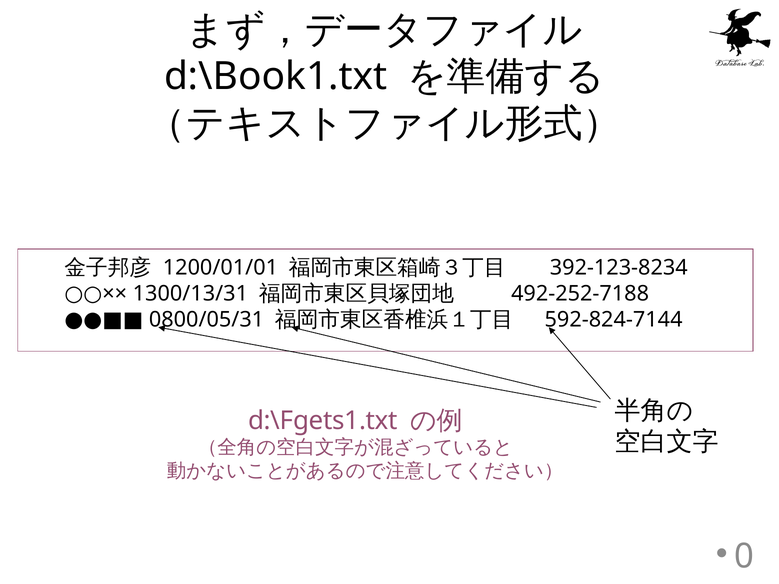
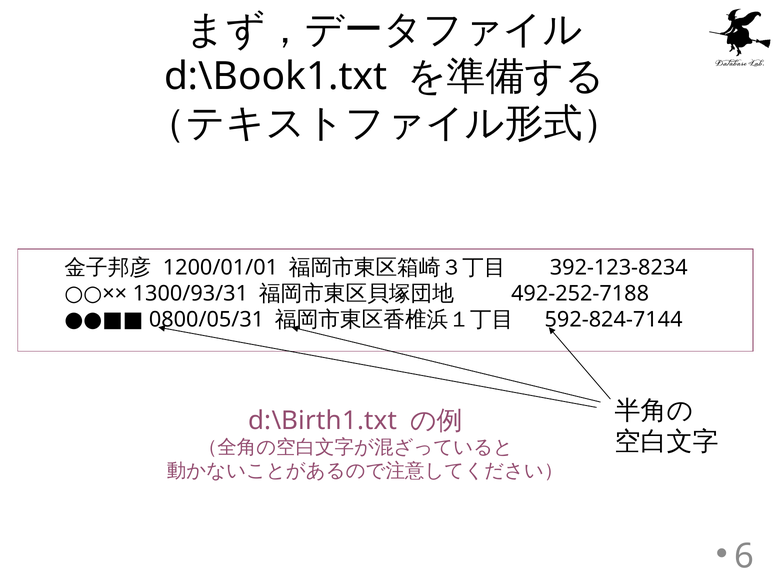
1300/13/31: 1300/13/31 -> 1300/93/31
d:\Fgets1.txt: d:\Fgets1.txt -> d:\Birth1.txt
0: 0 -> 6
